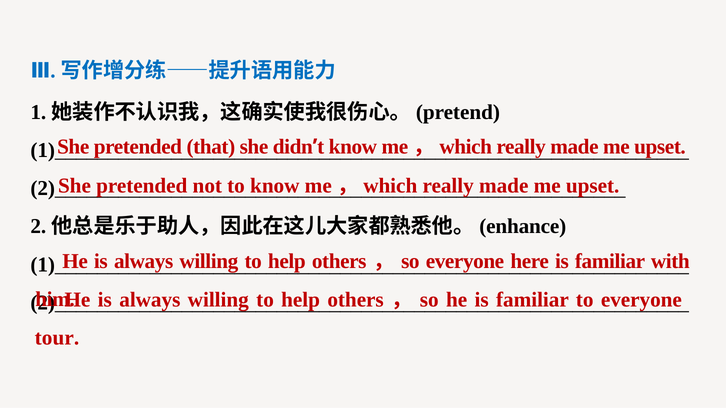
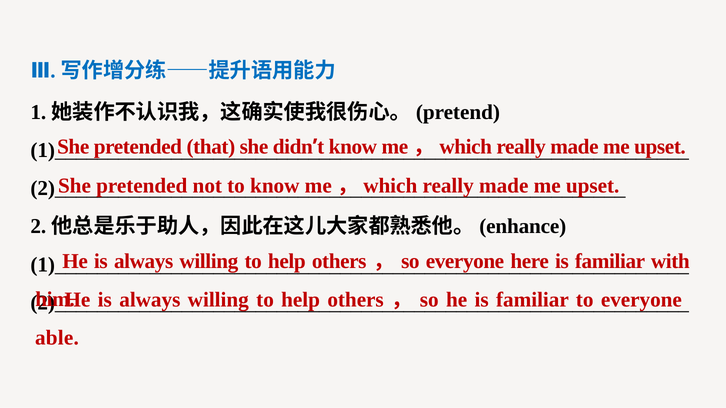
tour: tour -> able
